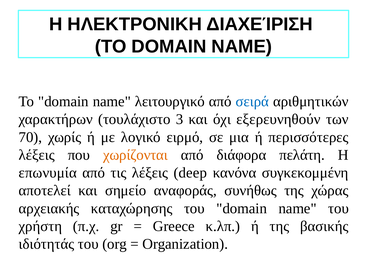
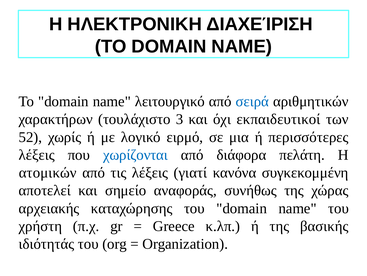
εξερευνηθούν: εξερευνηθούν -> εκπαιδευτικοί
70: 70 -> 52
χωρίζονται colour: orange -> blue
επωνυμία: επωνυμία -> ατομικών
deep: deep -> γιατί
